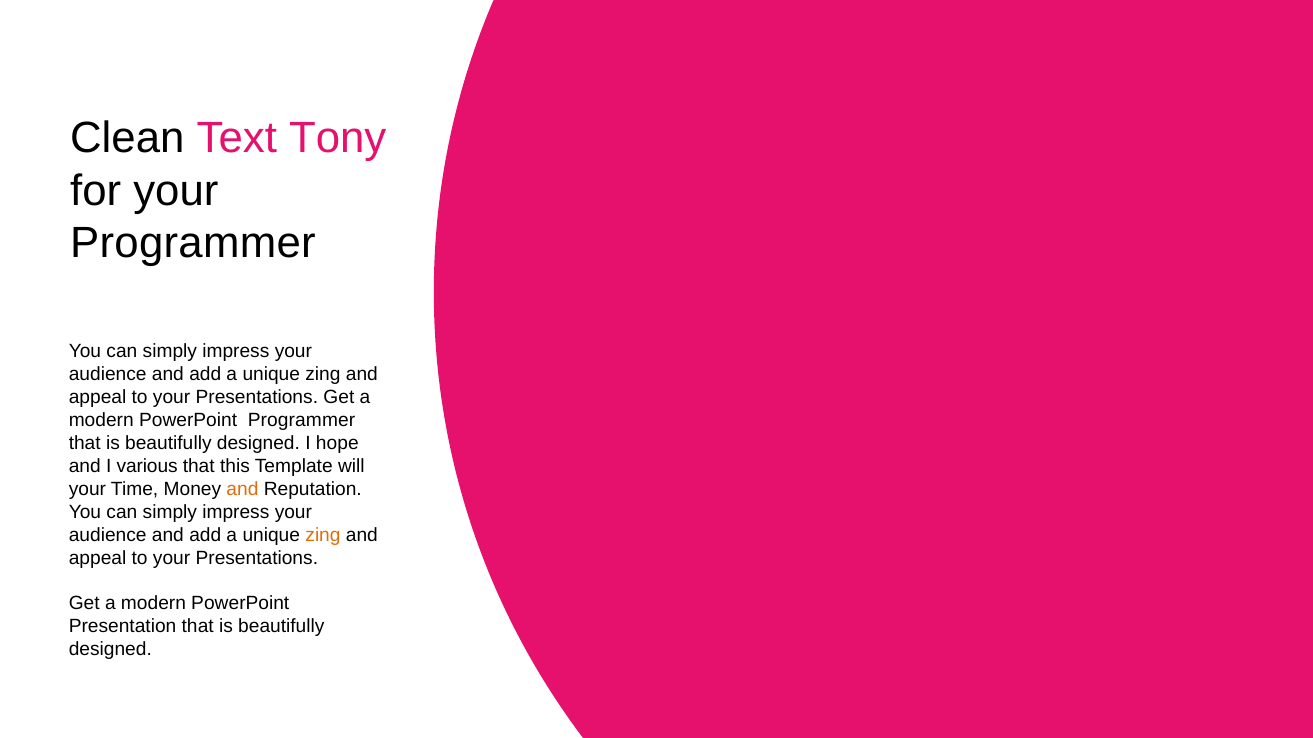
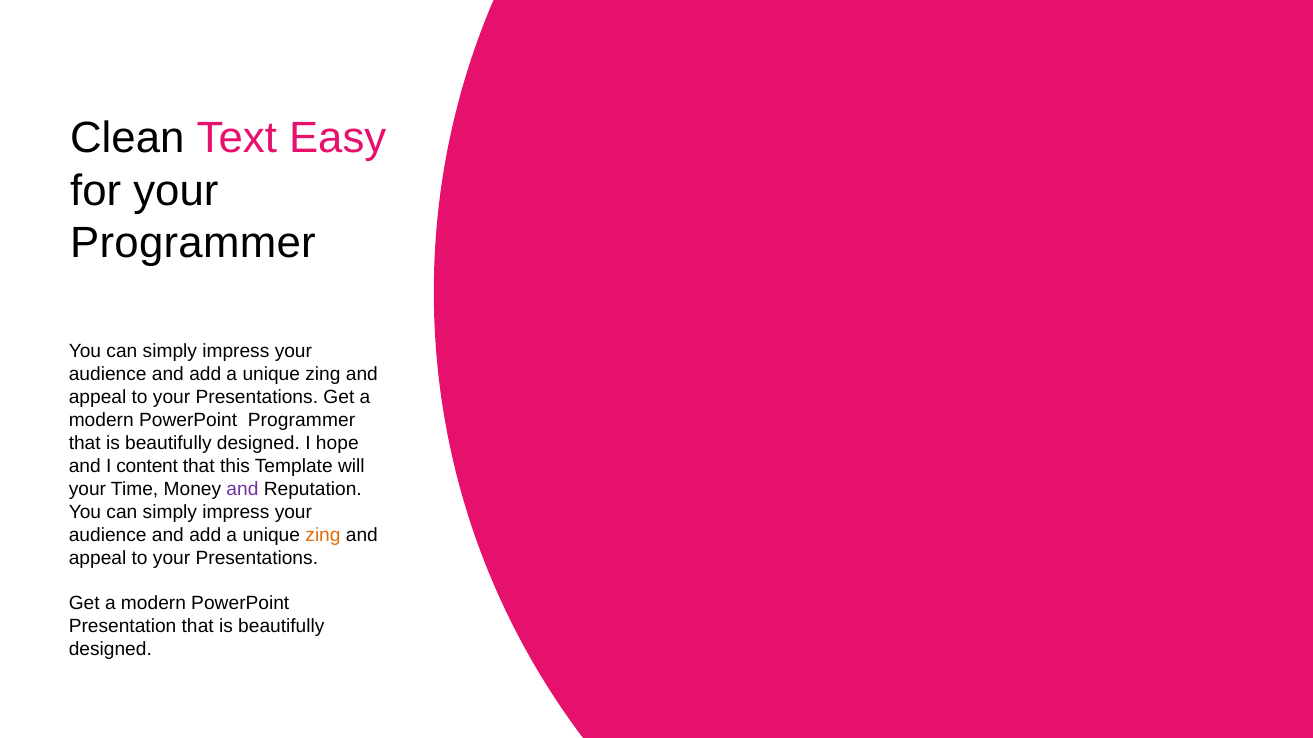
Tony: Tony -> Easy
various: various -> content
and at (242, 489) colour: orange -> purple
